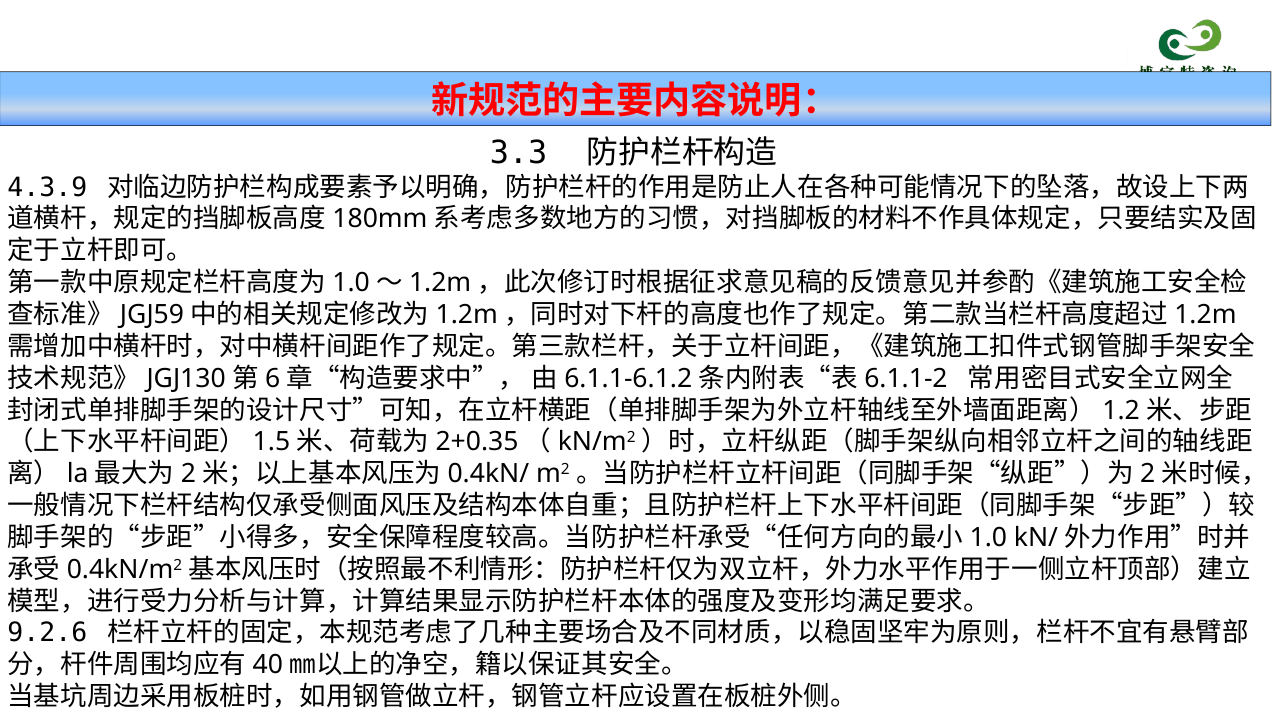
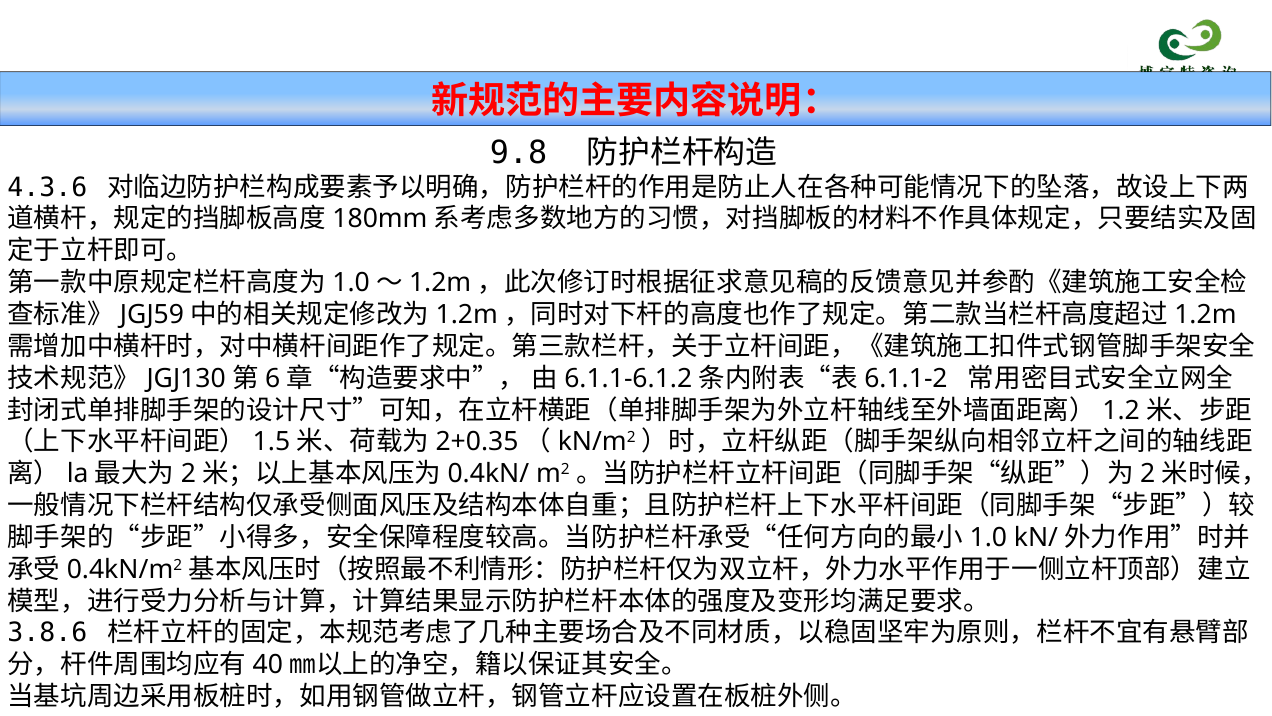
3.3: 3.3 -> 9.8
4.3.9: 4.3.9 -> 4.3.6
9.2.6: 9.2.6 -> 3.8.6
